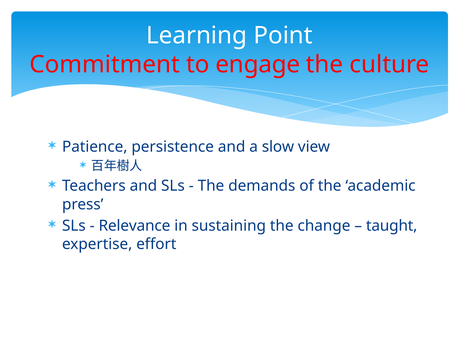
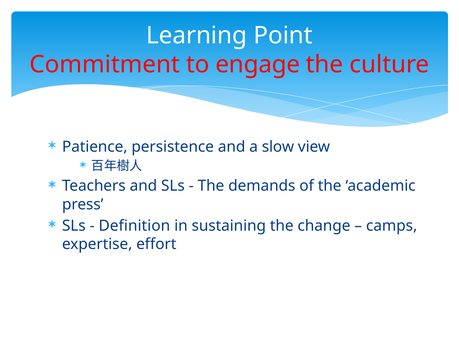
Relevance: Relevance -> Definition
taught: taught -> camps
